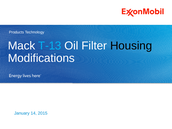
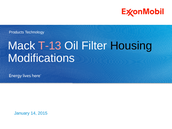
T-13 colour: light blue -> pink
